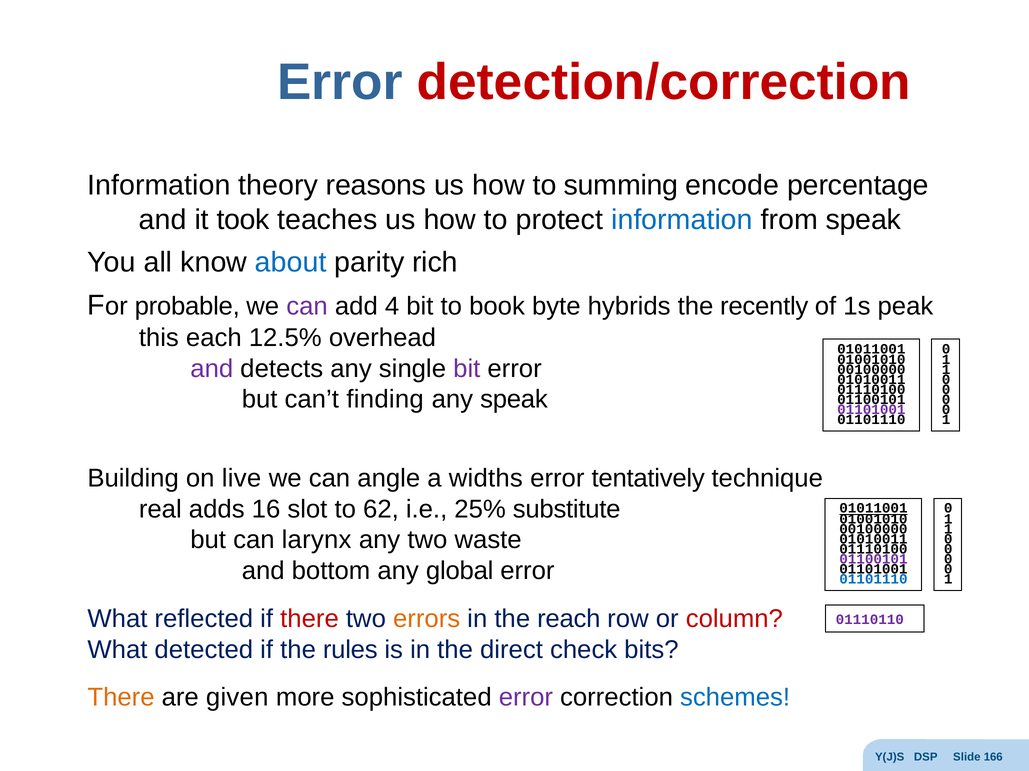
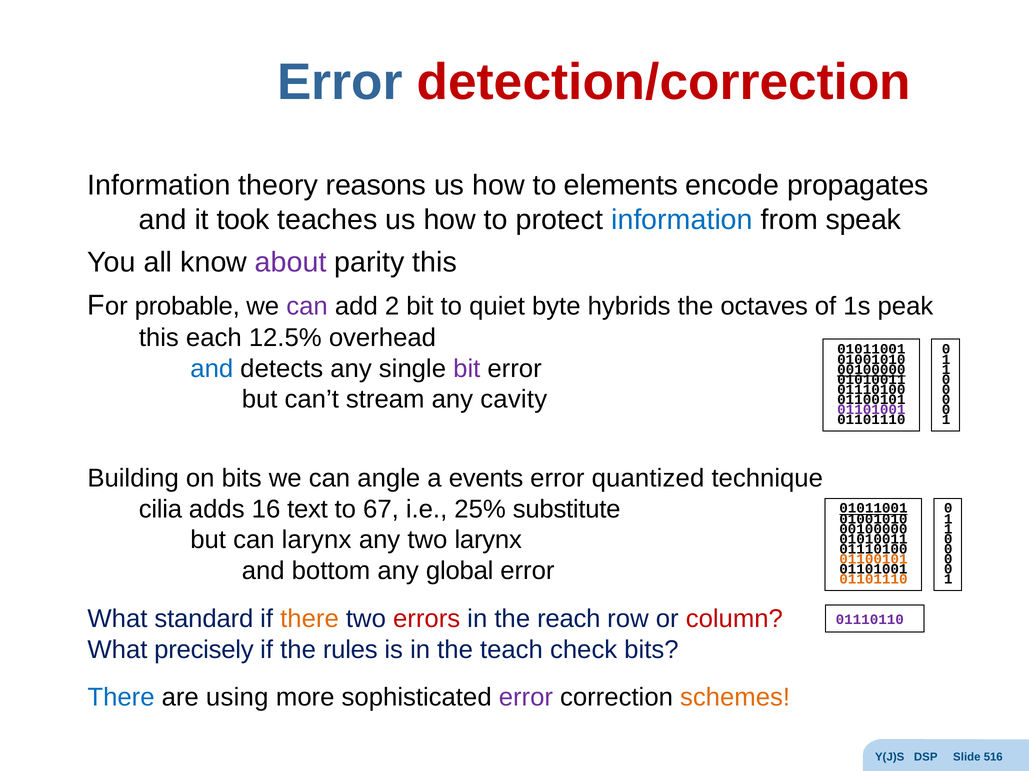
summing: summing -> elements
percentage: percentage -> propagates
about colour: blue -> purple
parity rich: rich -> this
4: 4 -> 2
book: book -> quiet
recently: recently -> octaves
and at (212, 369) colour: purple -> blue
00100000 at (871, 370) underline: none -> present
finding: finding -> stream
any speak: speak -> cavity
on live: live -> bits
widths: widths -> events
tentatively: tentatively -> quantized
real: real -> cilia
slot: slot -> text
62: 62 -> 67
two waste: waste -> larynx
01100101 at (873, 559) colour: purple -> orange
01101110 at (873, 580) colour: blue -> orange
reflected: reflected -> standard
there at (310, 619) colour: red -> orange
errors colour: orange -> red
detected: detected -> precisely
direct: direct -> teach
There at (121, 698) colour: orange -> blue
given: given -> using
schemes colour: blue -> orange
166: 166 -> 516
